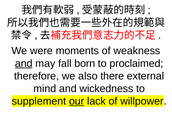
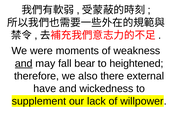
born: born -> bear
proclaimed: proclaimed -> heightened
mind: mind -> have
our underline: present -> none
